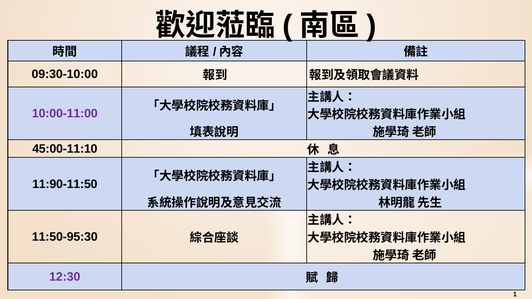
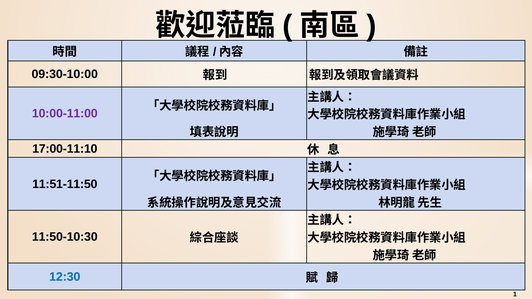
45:00-11:10: 45:00-11:10 -> 17:00-11:10
11:90-11:50: 11:90-11:50 -> 11:51-11:50
11:50-95:30: 11:50-95:30 -> 11:50-10:30
12:30 colour: purple -> blue
